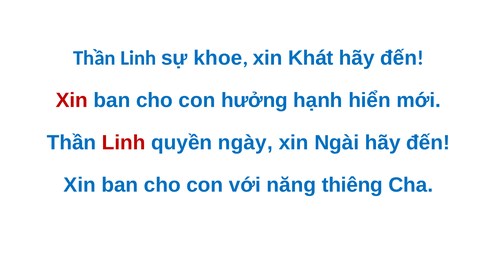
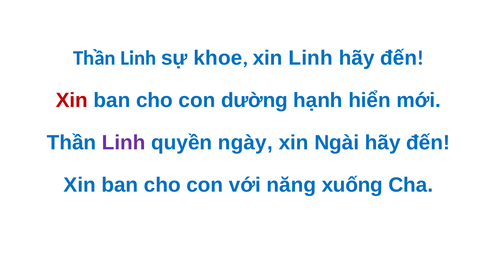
xin Khát: Khát -> Linh
hưởng: hưởng -> dường
Linh at (124, 143) colour: red -> purple
thiêng: thiêng -> xuống
